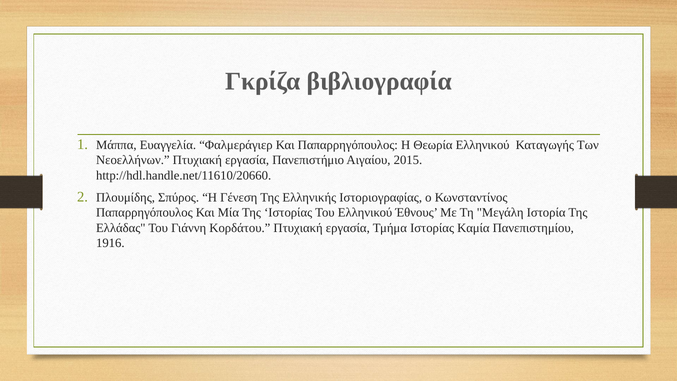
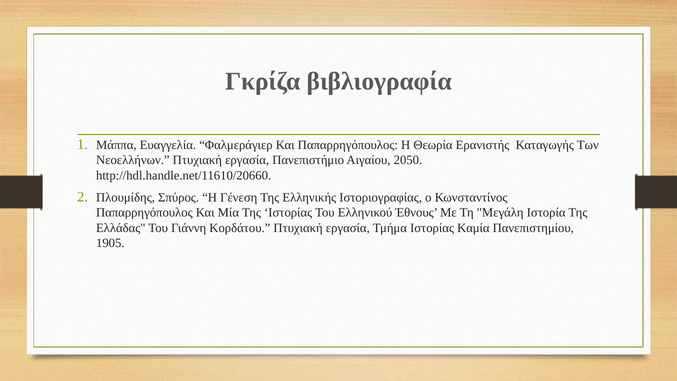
Θεωρία Ελληνικού: Ελληνικού -> Ερανιστής
2015: 2015 -> 2050
1916: 1916 -> 1905
